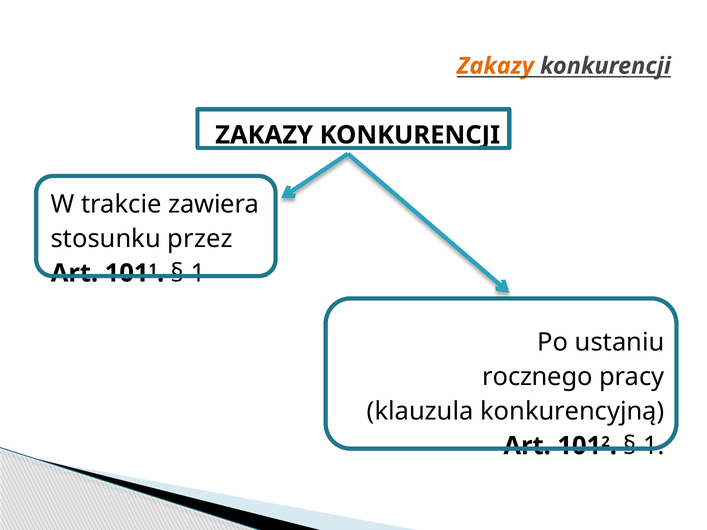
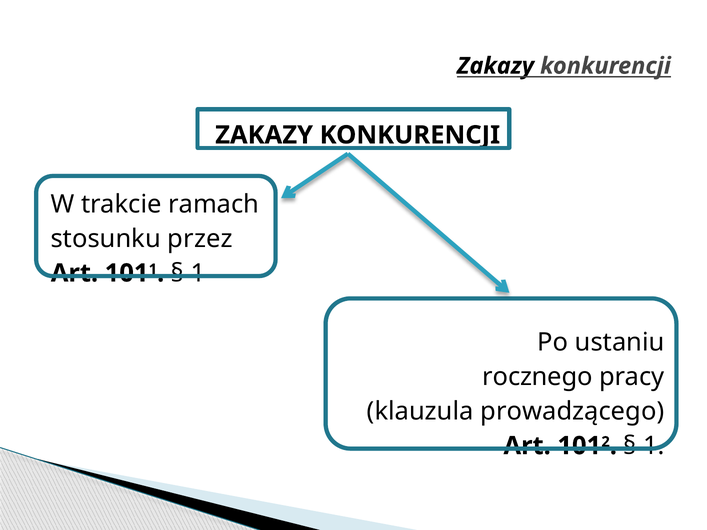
Zakazy at (495, 66) colour: orange -> black
zawiera: zawiera -> ramach
konkurencyjną: konkurencyjną -> prowadzącego
